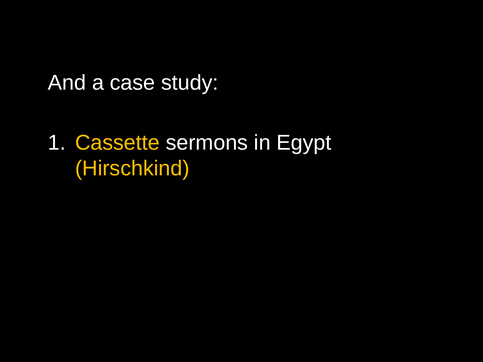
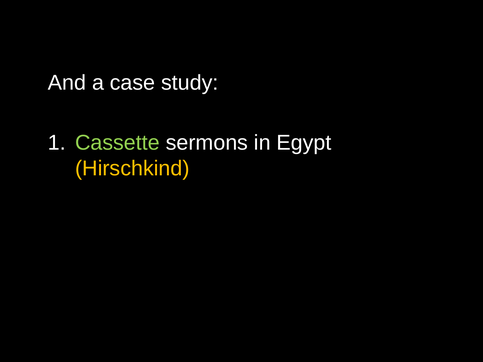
Cassette colour: yellow -> light green
